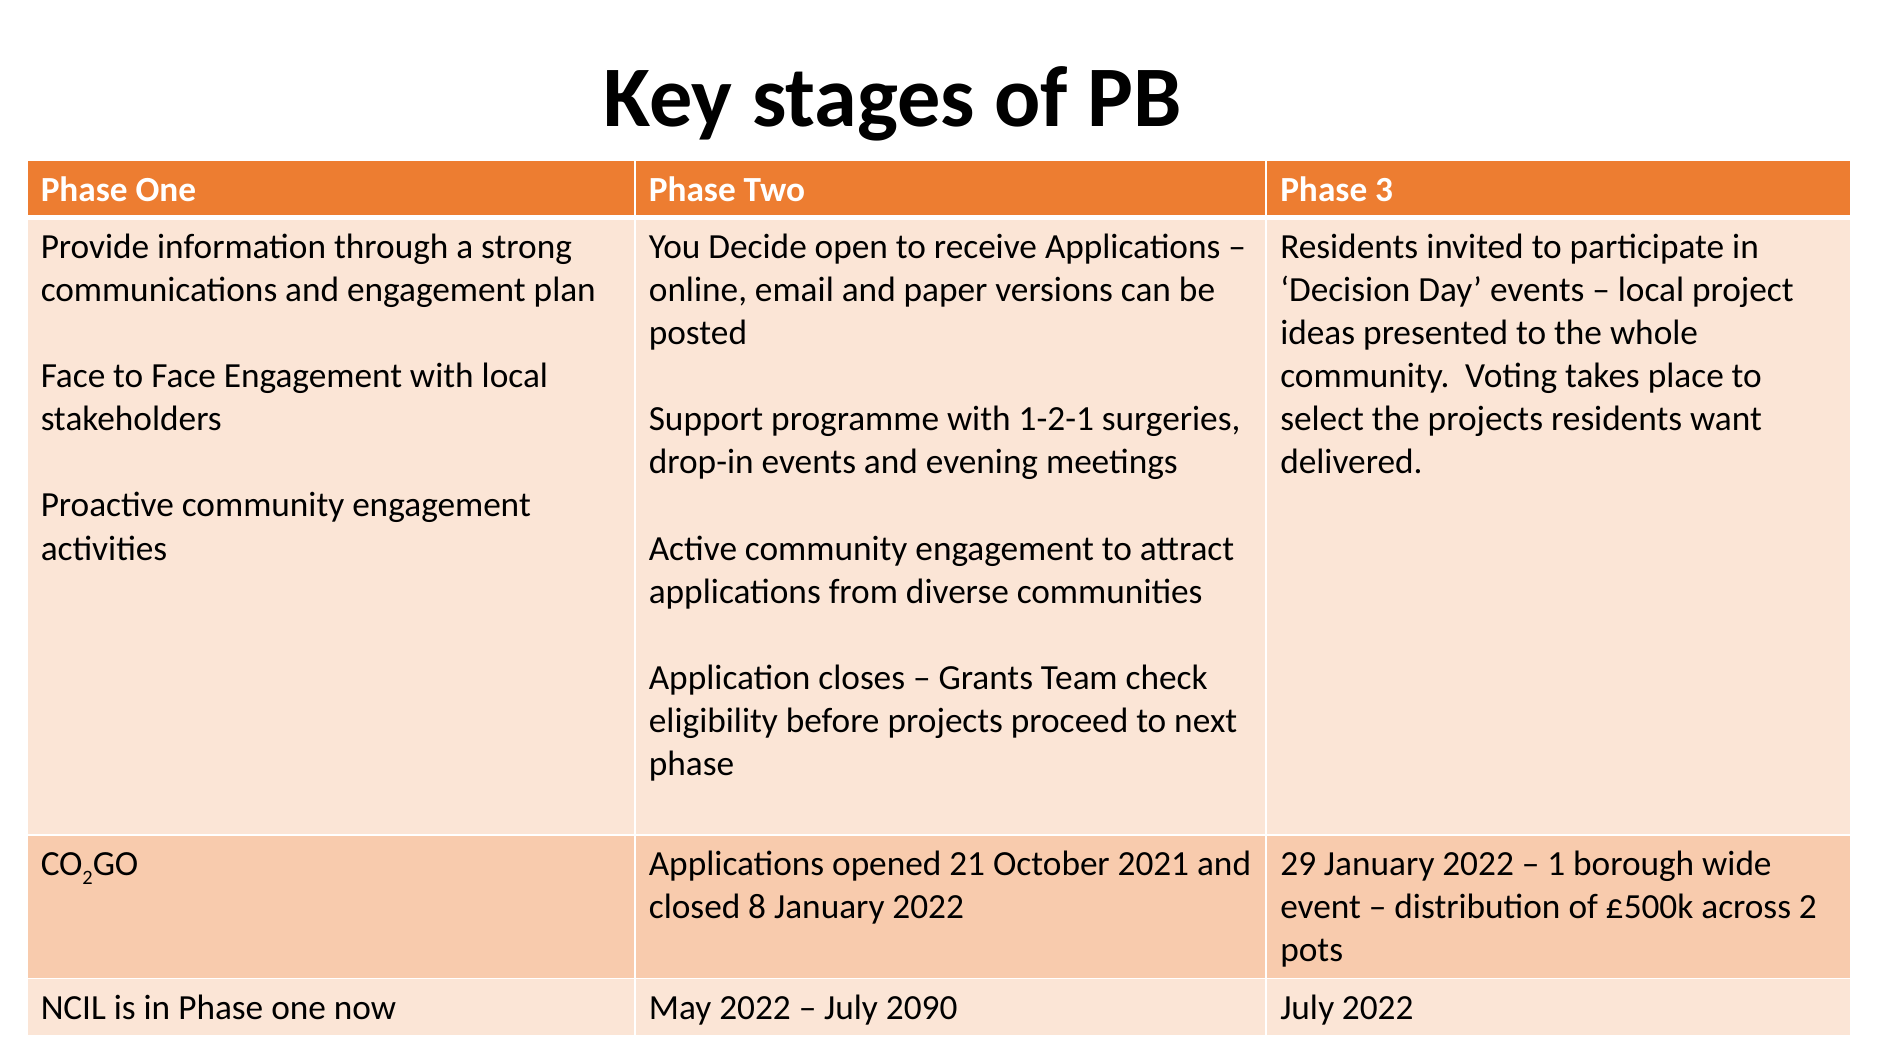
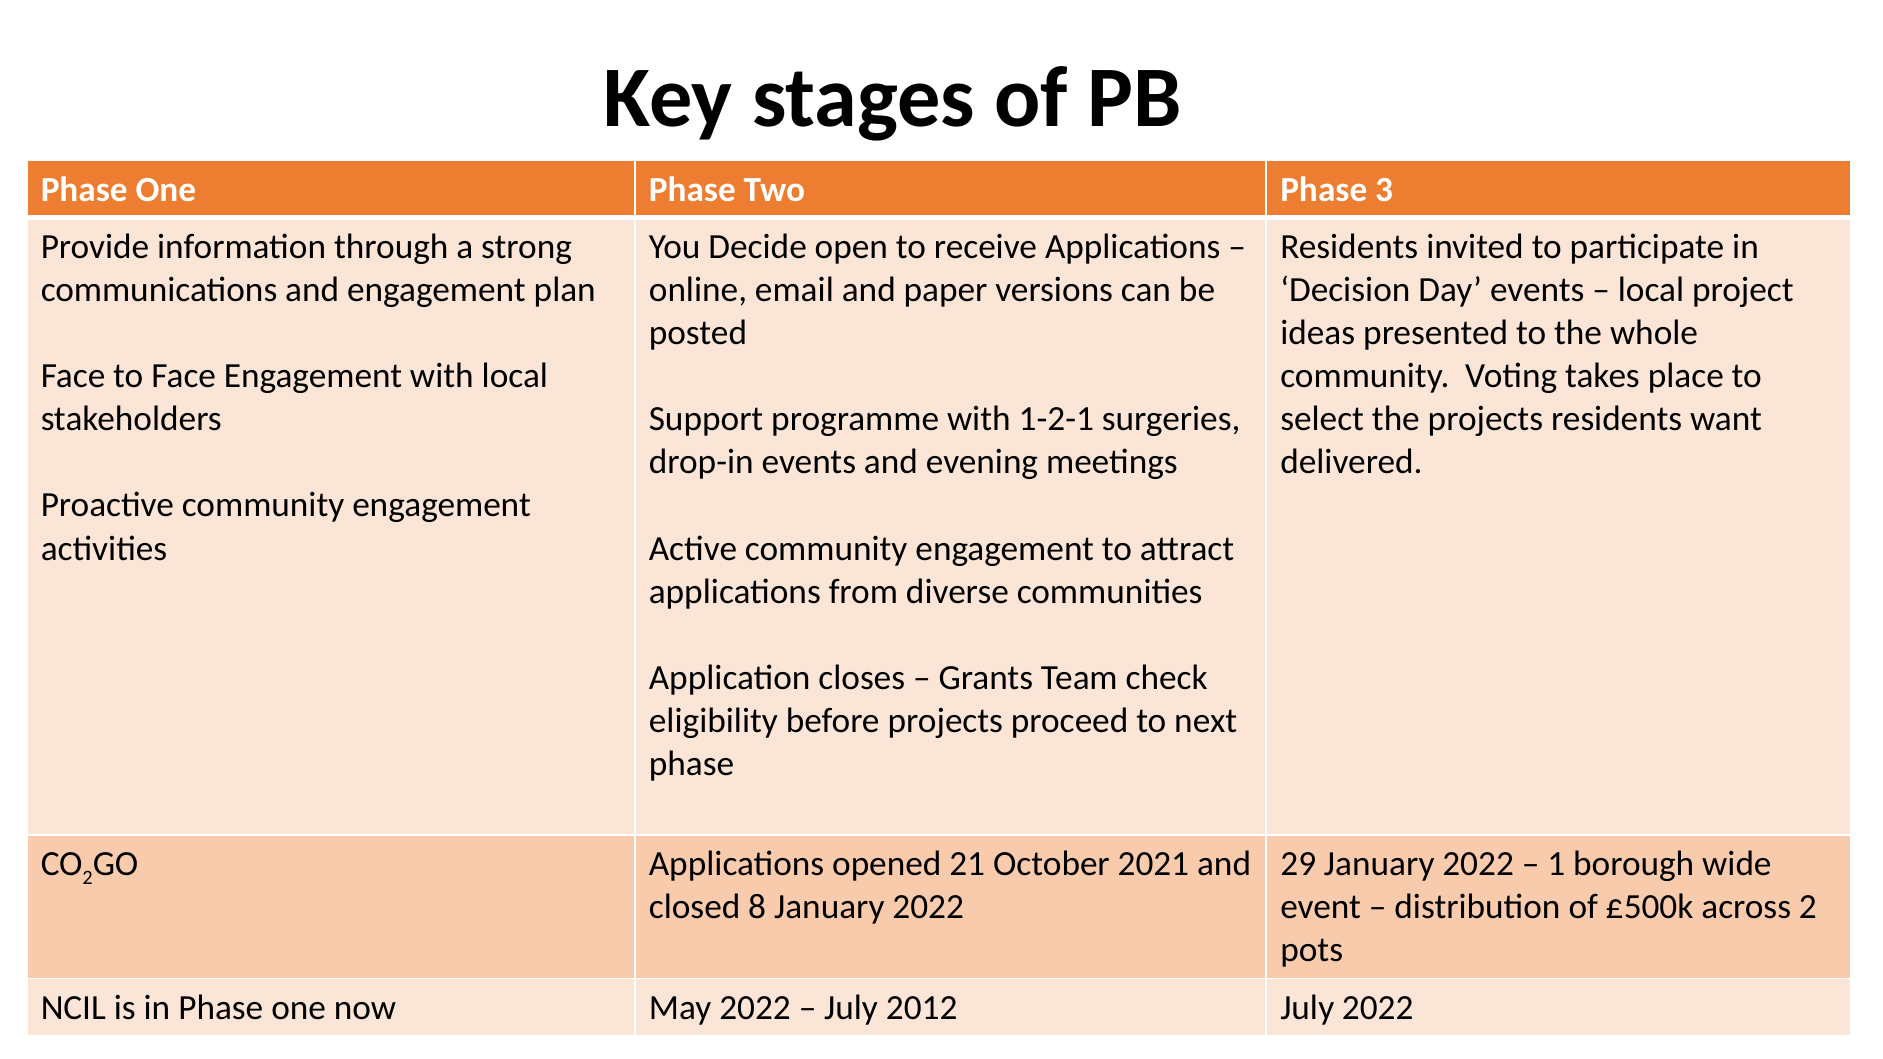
2090: 2090 -> 2012
